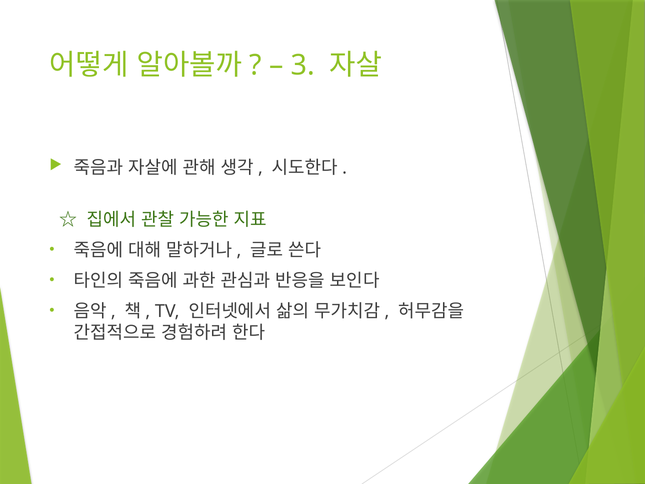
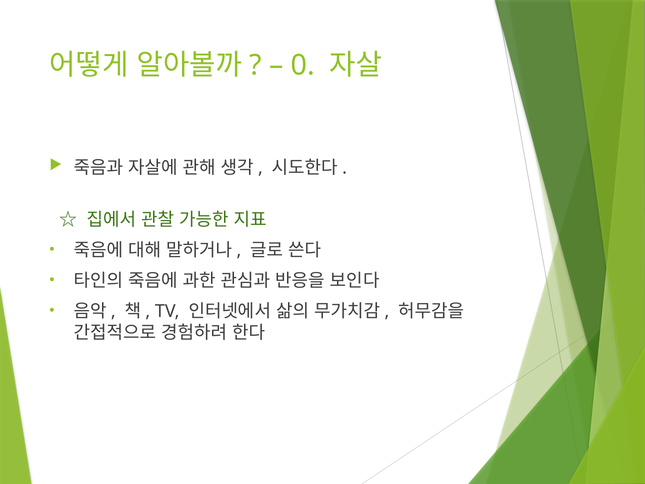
3: 3 -> 0
